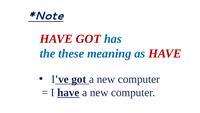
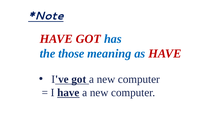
these: these -> those
